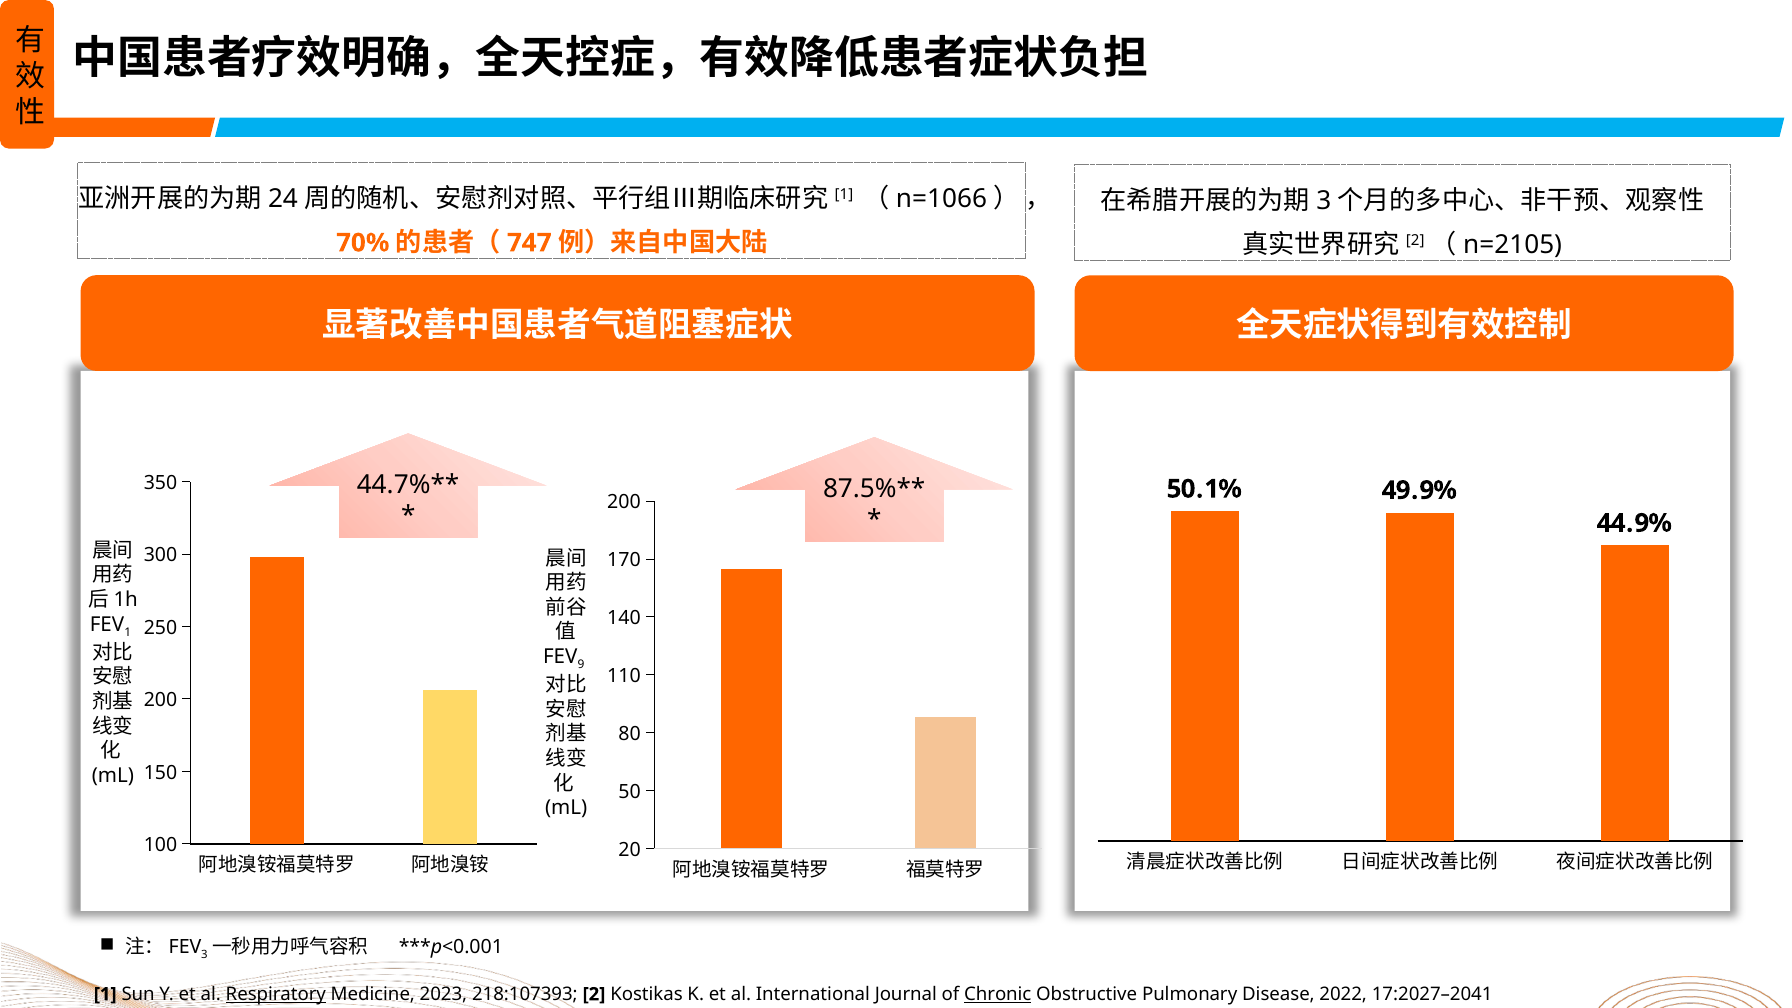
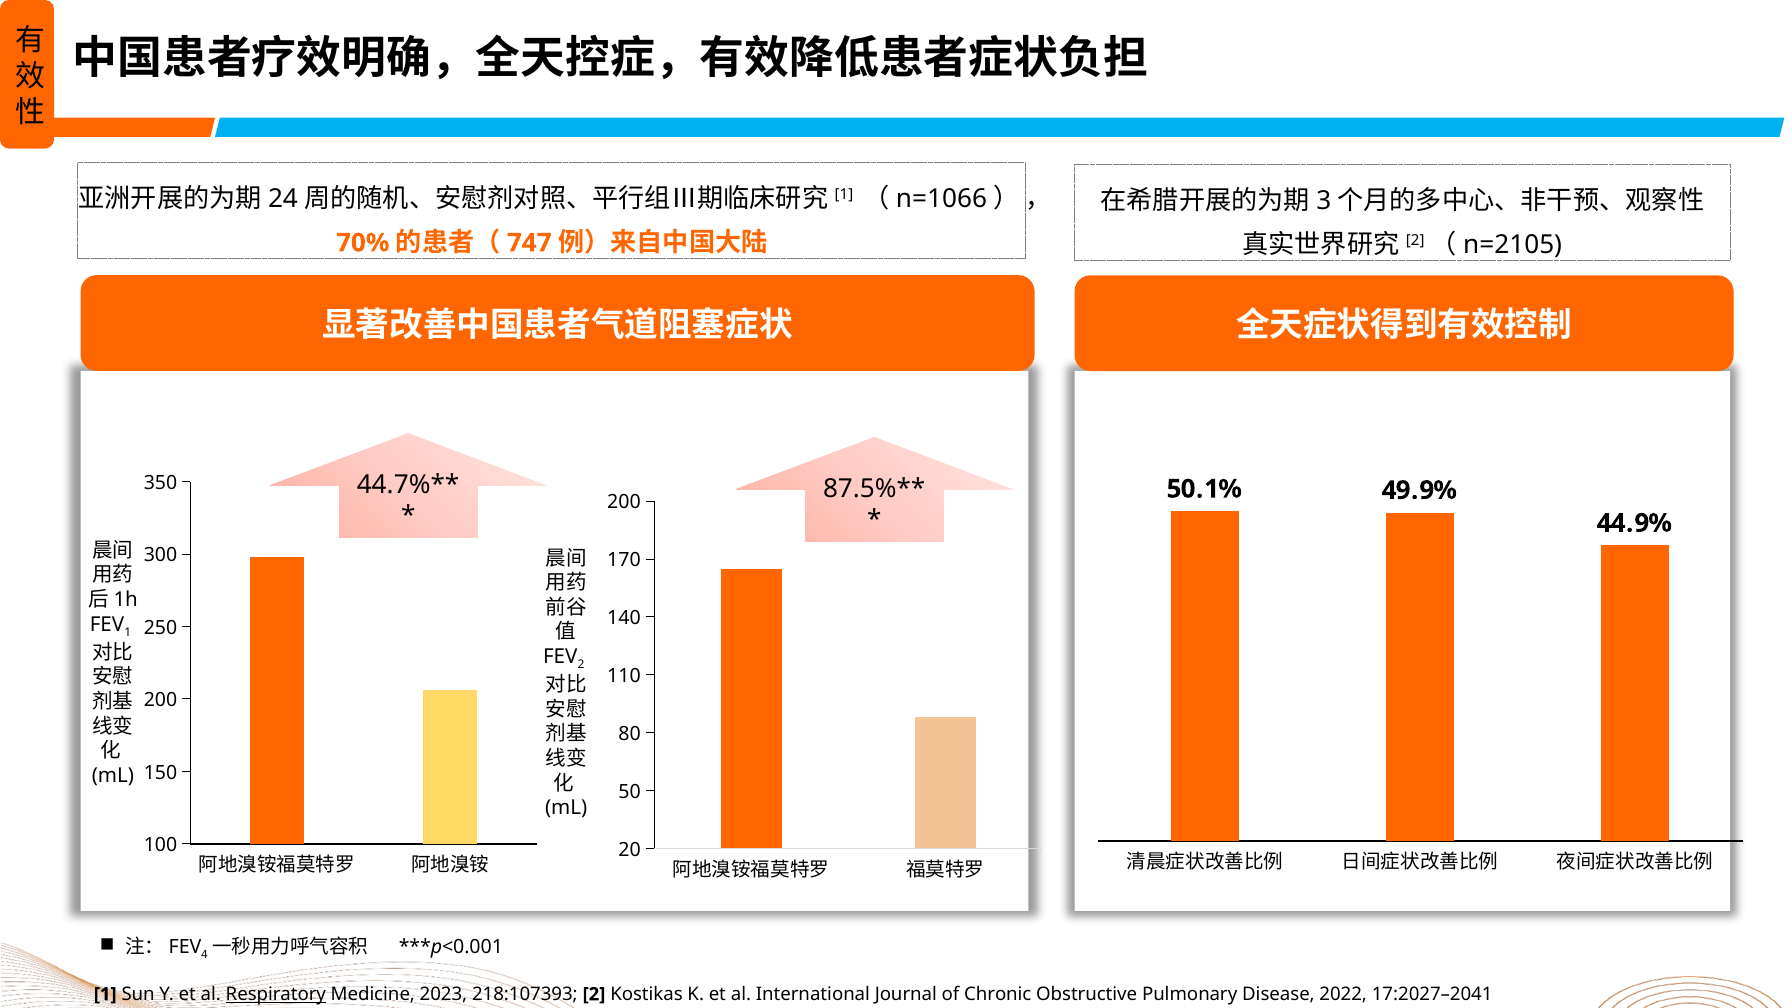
9 at (581, 665): 9 -> 2
3: 3 -> 4
Chronic underline: present -> none
